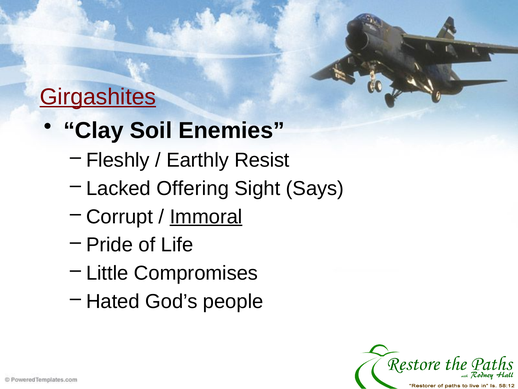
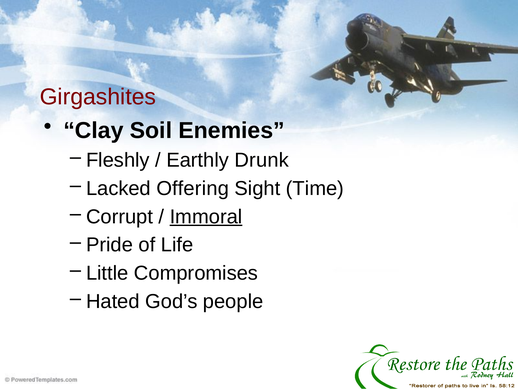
Girgashites underline: present -> none
Resist: Resist -> Drunk
Says: Says -> Time
